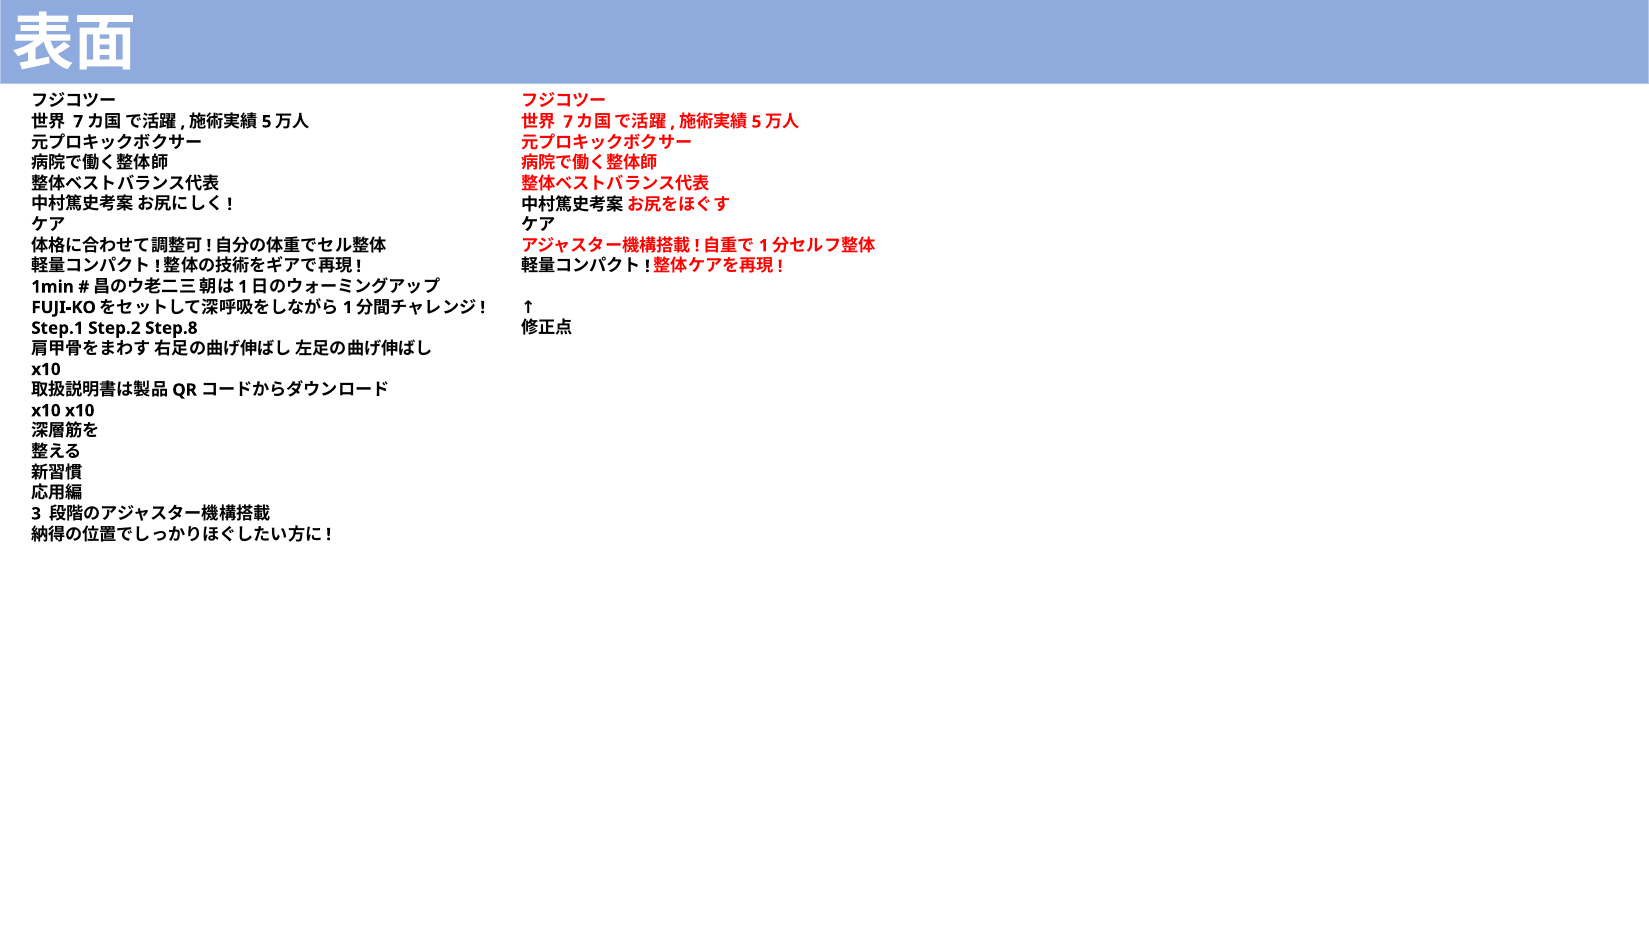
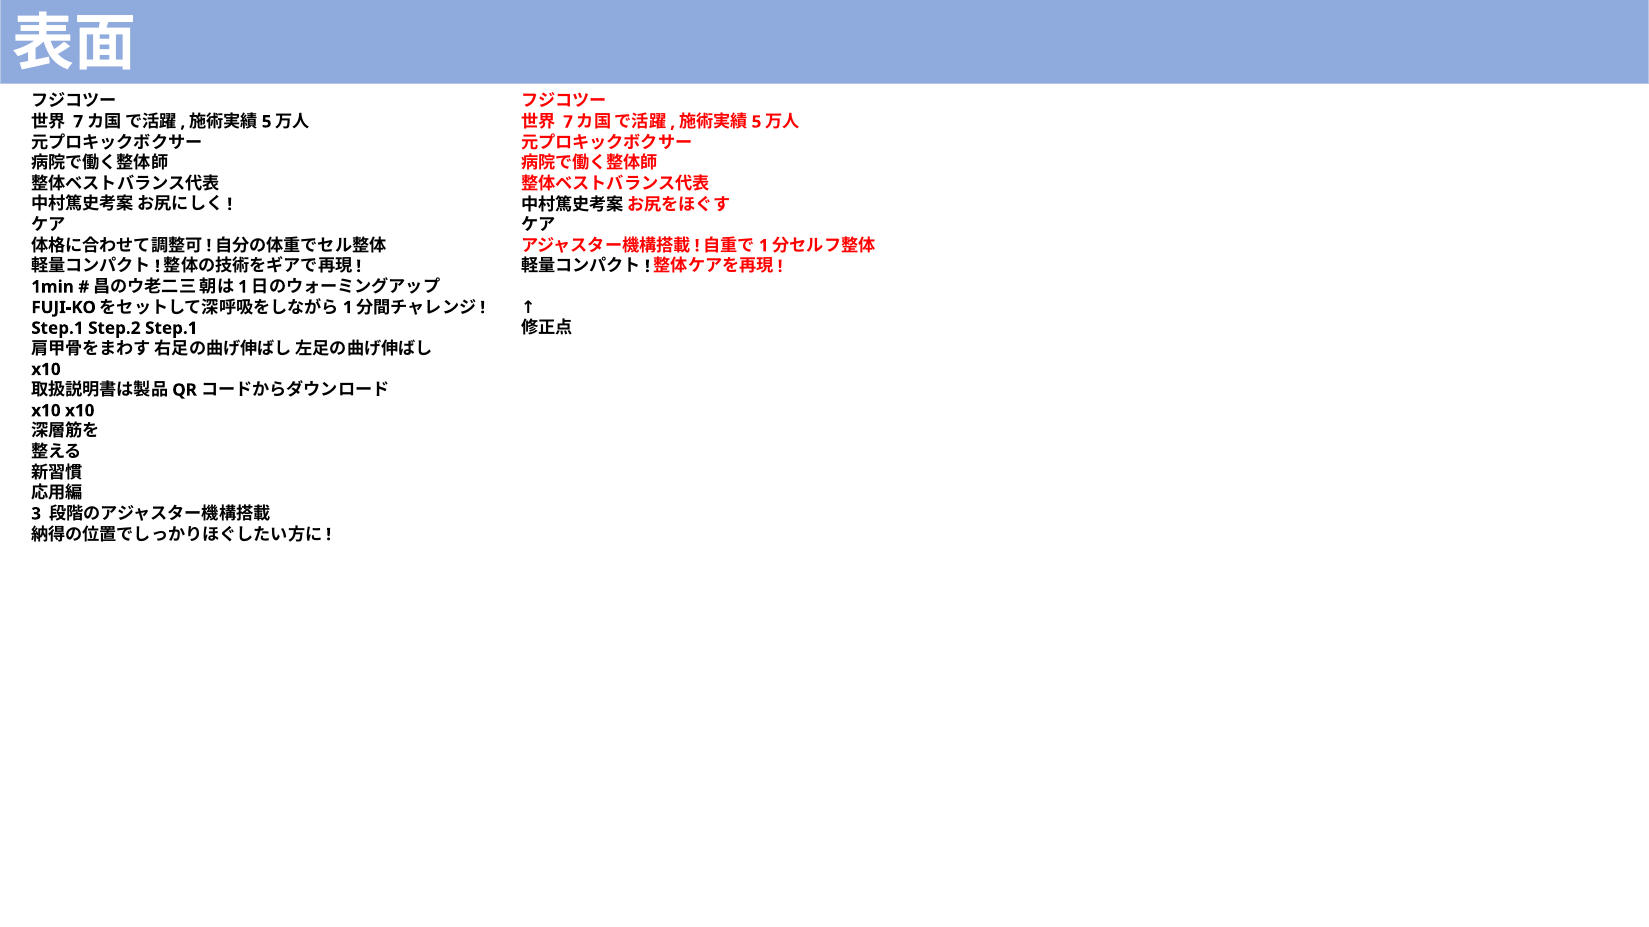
Step.2 Step.8: Step.8 -> Step.1
